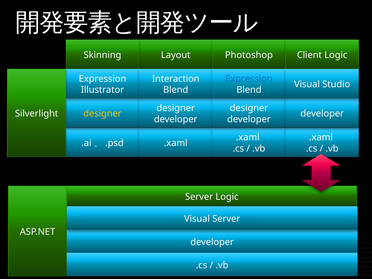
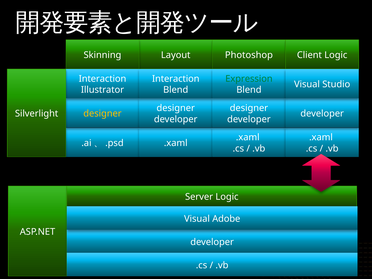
Expression at (102, 79): Expression -> Interaction
Expression at (249, 79) colour: blue -> green
Visual Server: Server -> Adobe
